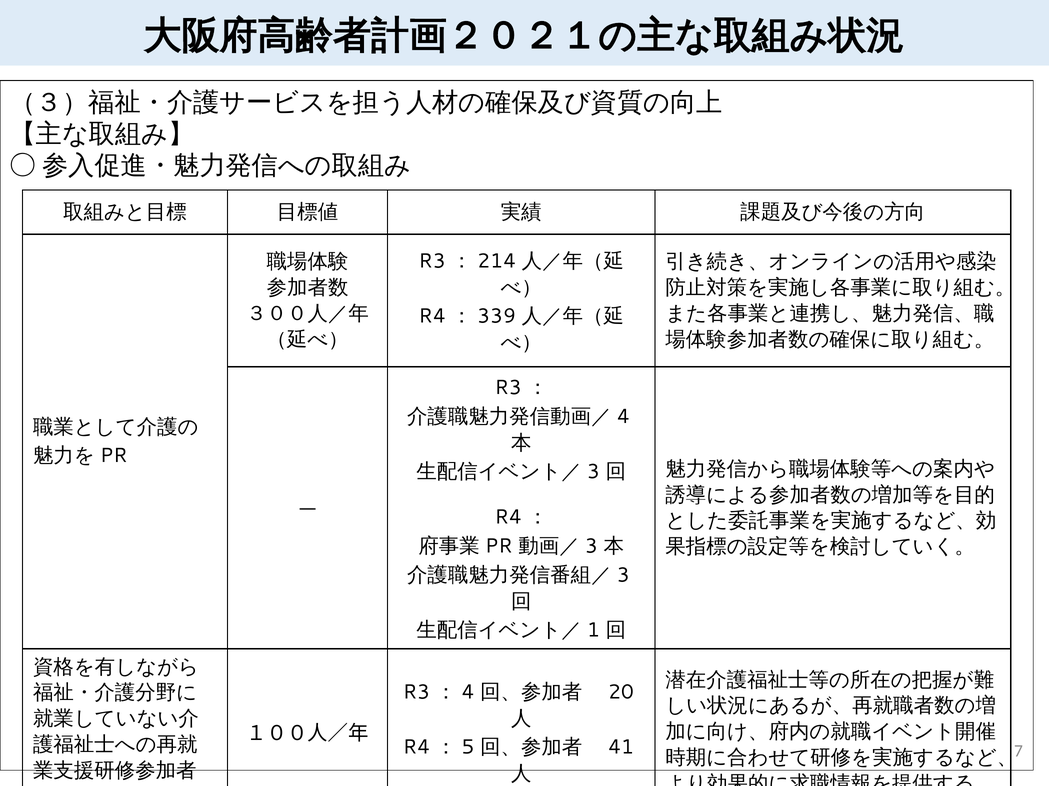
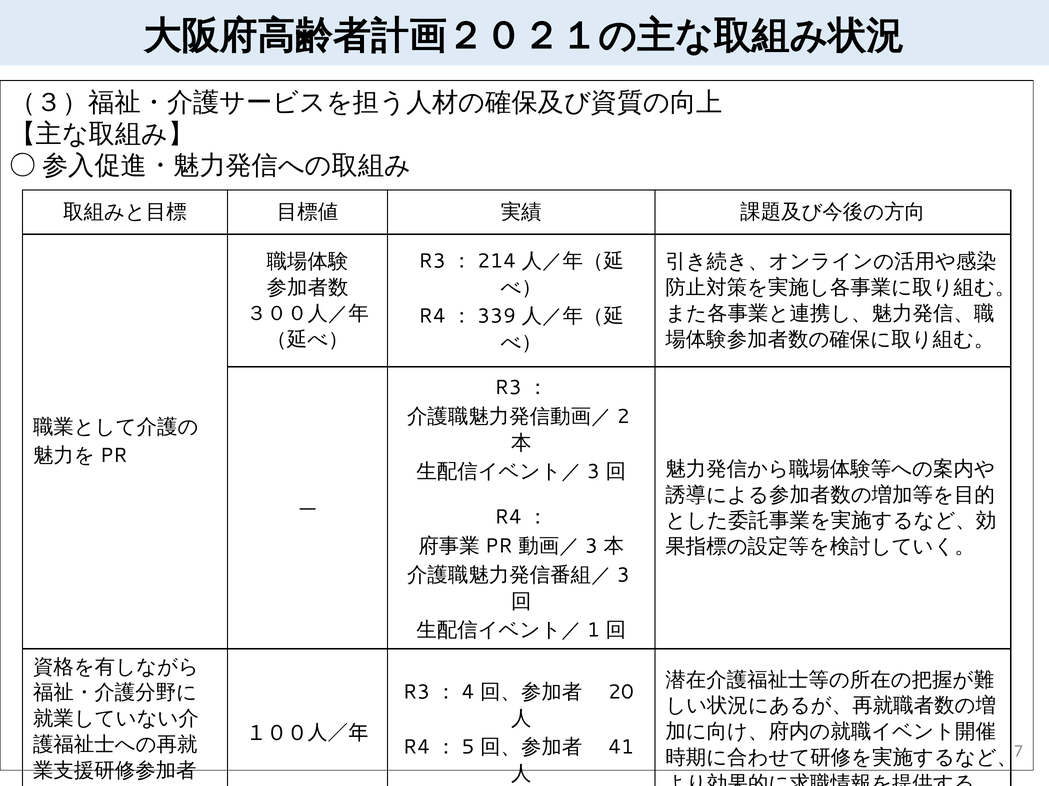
4 at (623, 417): 4 -> 2
